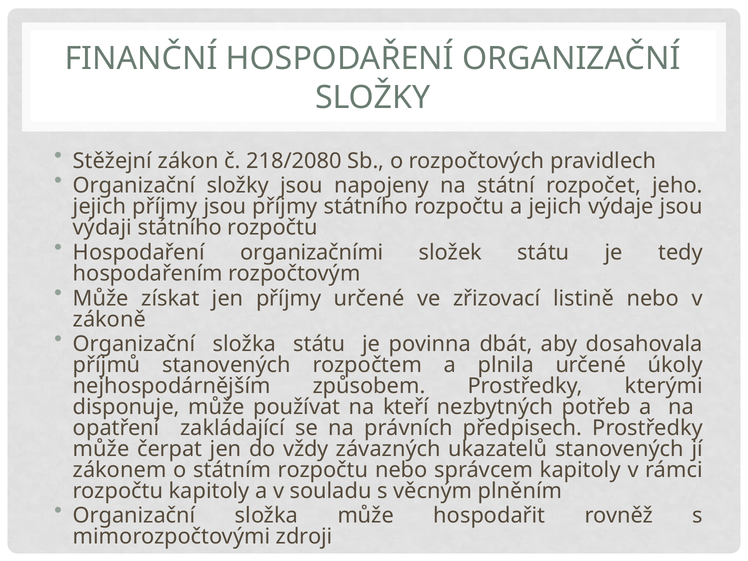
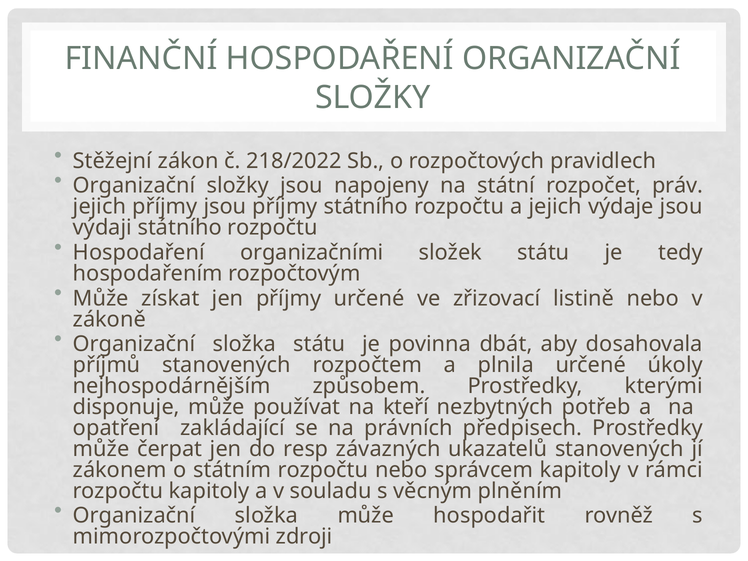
218/2080: 218/2080 -> 218/2022
jeho: jeho -> práv
vždy: vždy -> resp
